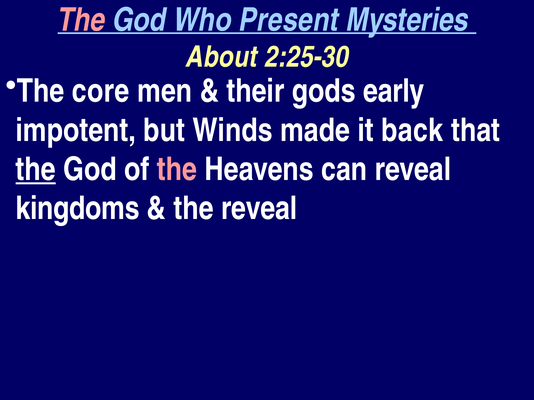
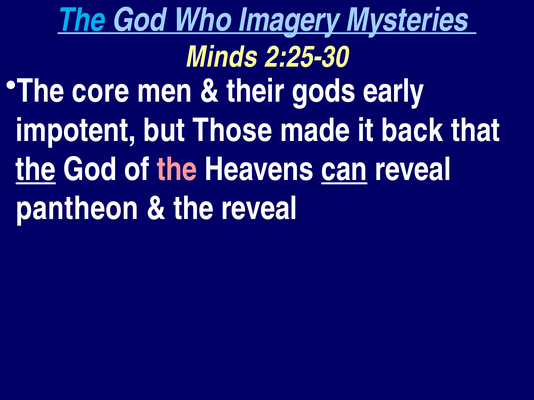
The at (81, 20) colour: pink -> light blue
Present: Present -> Imagery
About: About -> Minds
Winds: Winds -> Those
can underline: none -> present
kingdoms: kingdoms -> pantheon
